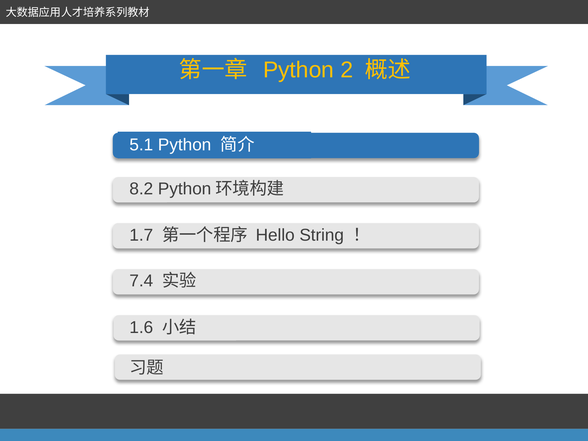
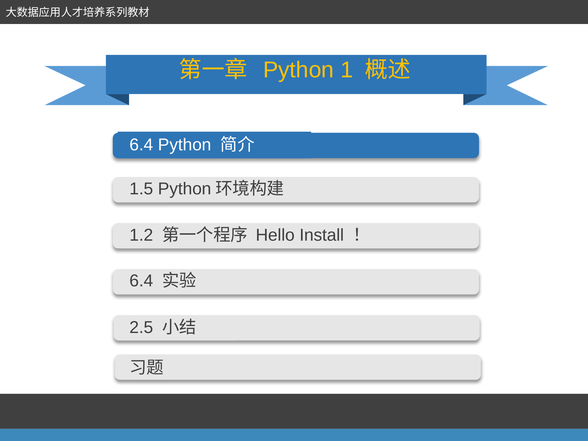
2: 2 -> 1
5.1 at (141, 145): 5.1 -> 6.4
8.2: 8.2 -> 1.5
1.7: 1.7 -> 1.2
String: String -> Install
7.4 at (141, 281): 7.4 -> 6.4
1.6: 1.6 -> 2.5
